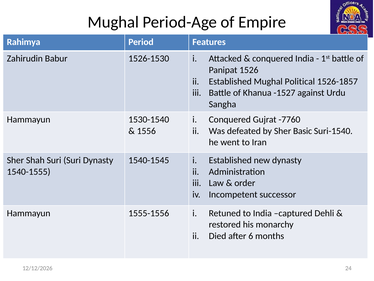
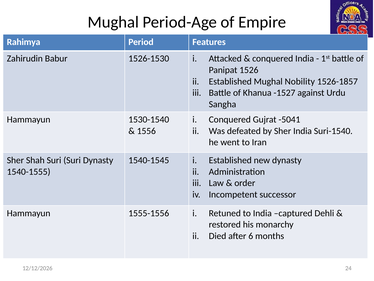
Political: Political -> Nobility
-7760: -7760 -> -5041
Sher Basic: Basic -> India
